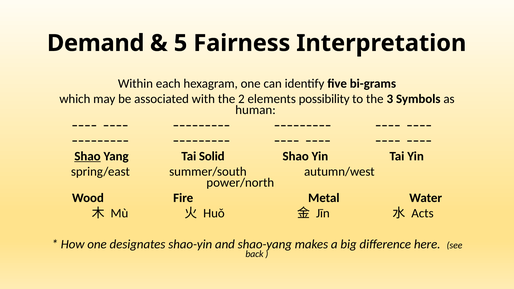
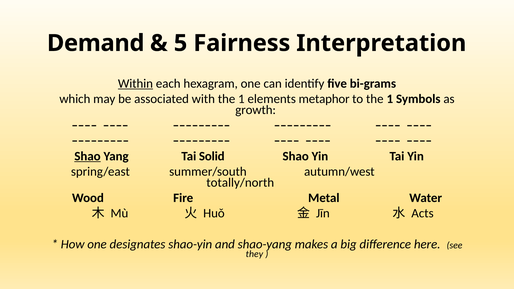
Within underline: none -> present
with the 2: 2 -> 1
possibility: possibility -> metaphor
to the 3: 3 -> 1
human: human -> growth
power/north: power/north -> totally/north
back: back -> they
